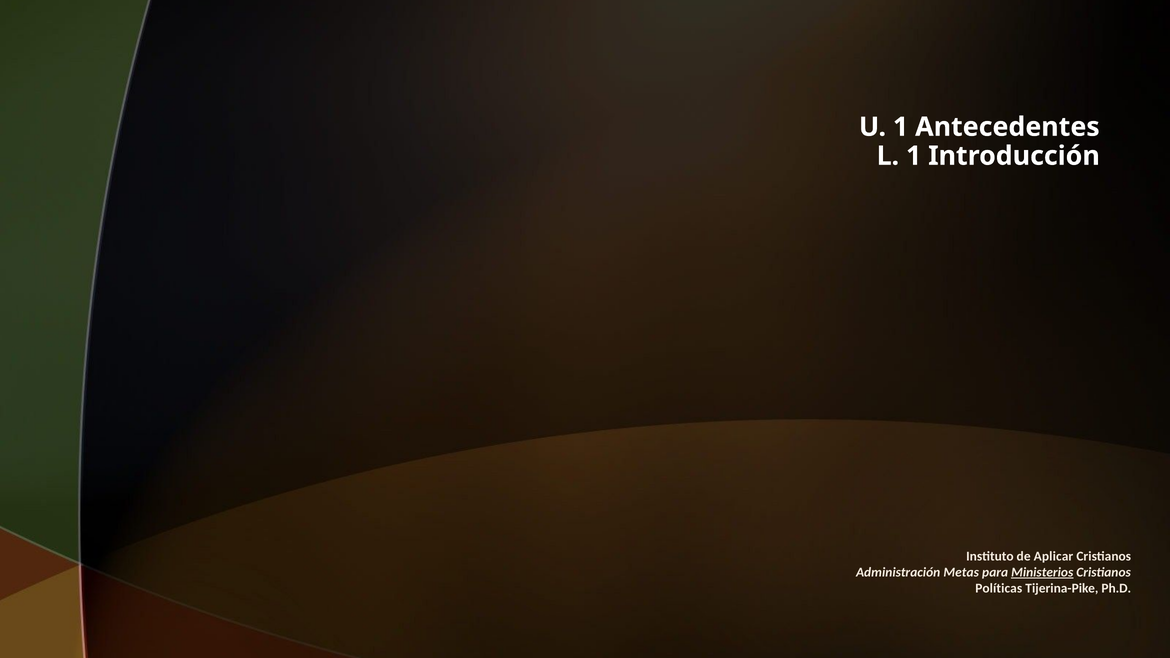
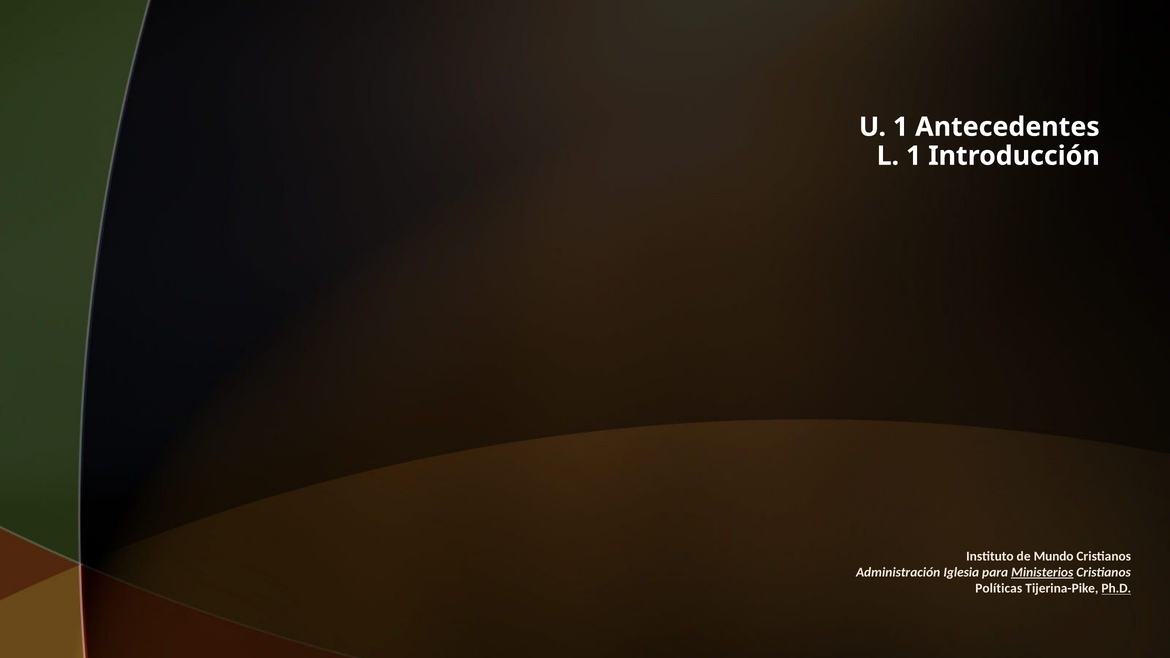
Aplicar: Aplicar -> Mundo
Metas: Metas -> Iglesia
Ph.D underline: none -> present
